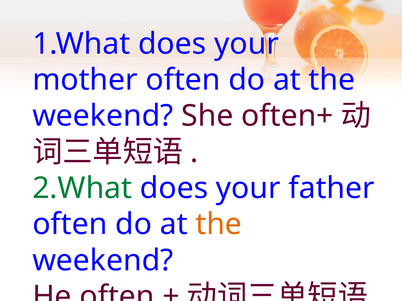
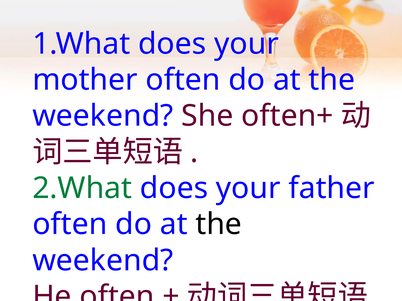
the at (219, 225) colour: orange -> black
